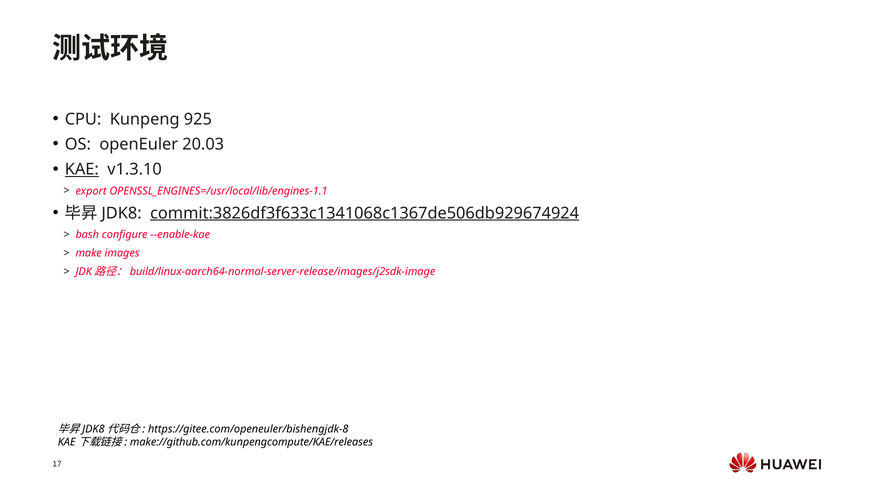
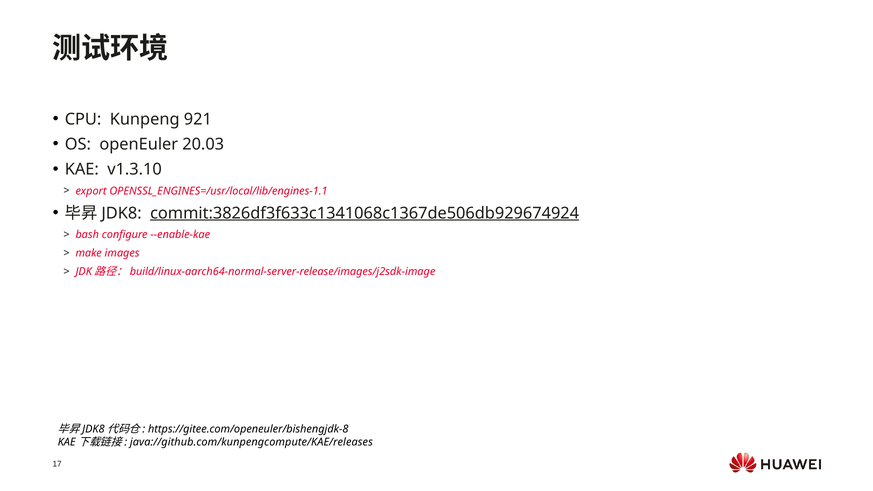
925: 925 -> 921
KAE underline: present -> none
make://github.com/kunpengcompute/KAE/releases: make://github.com/kunpengcompute/KAE/releases -> java://github.com/kunpengcompute/KAE/releases
